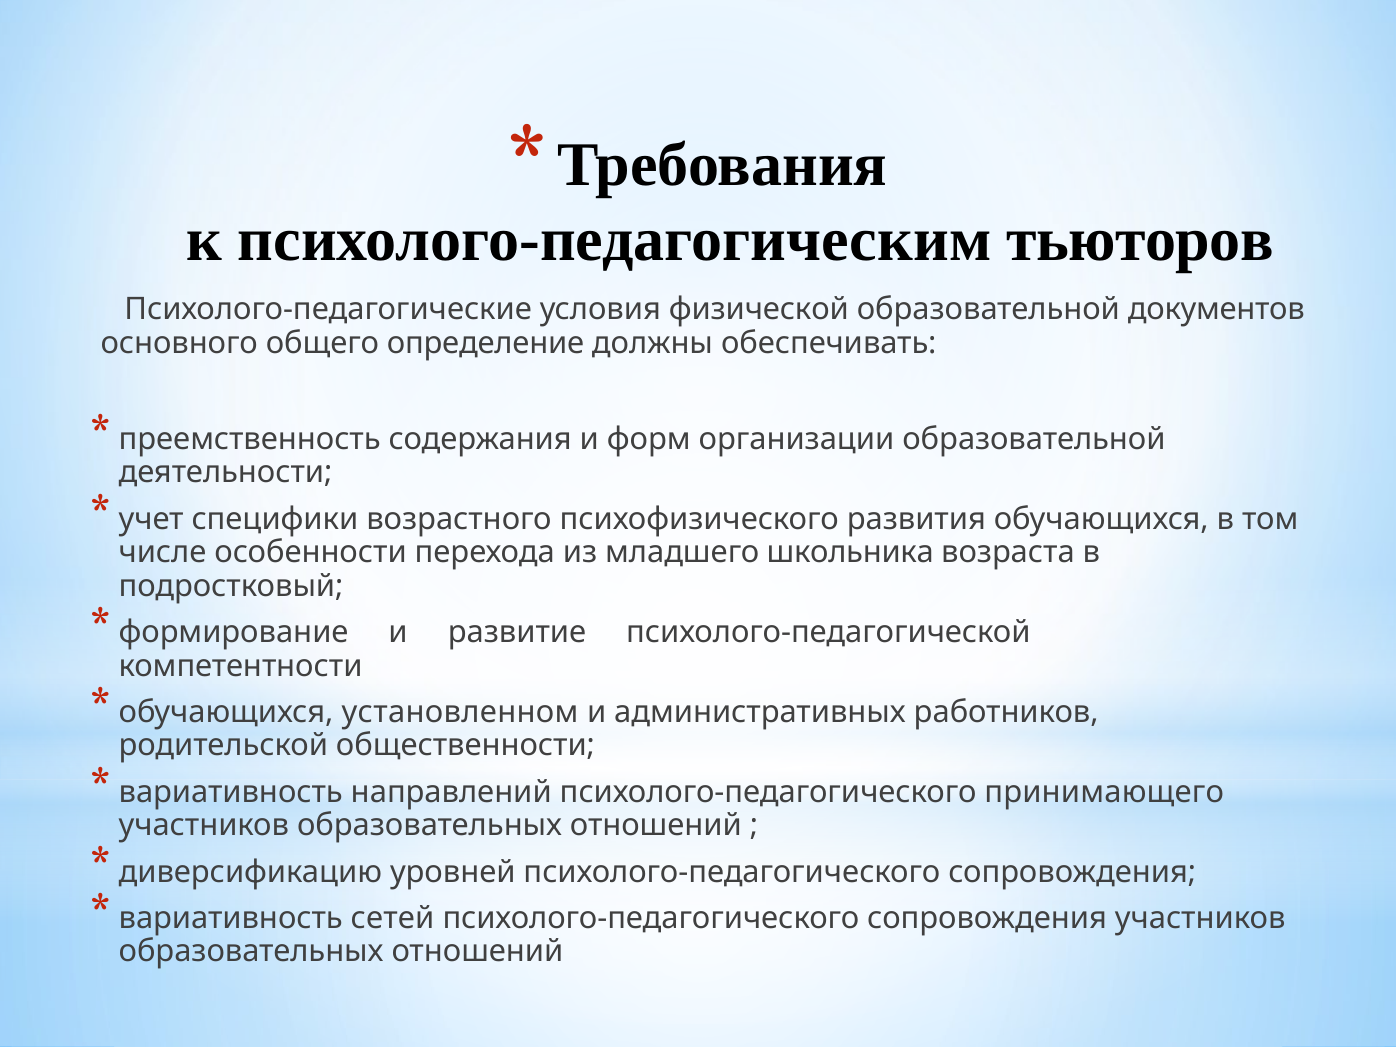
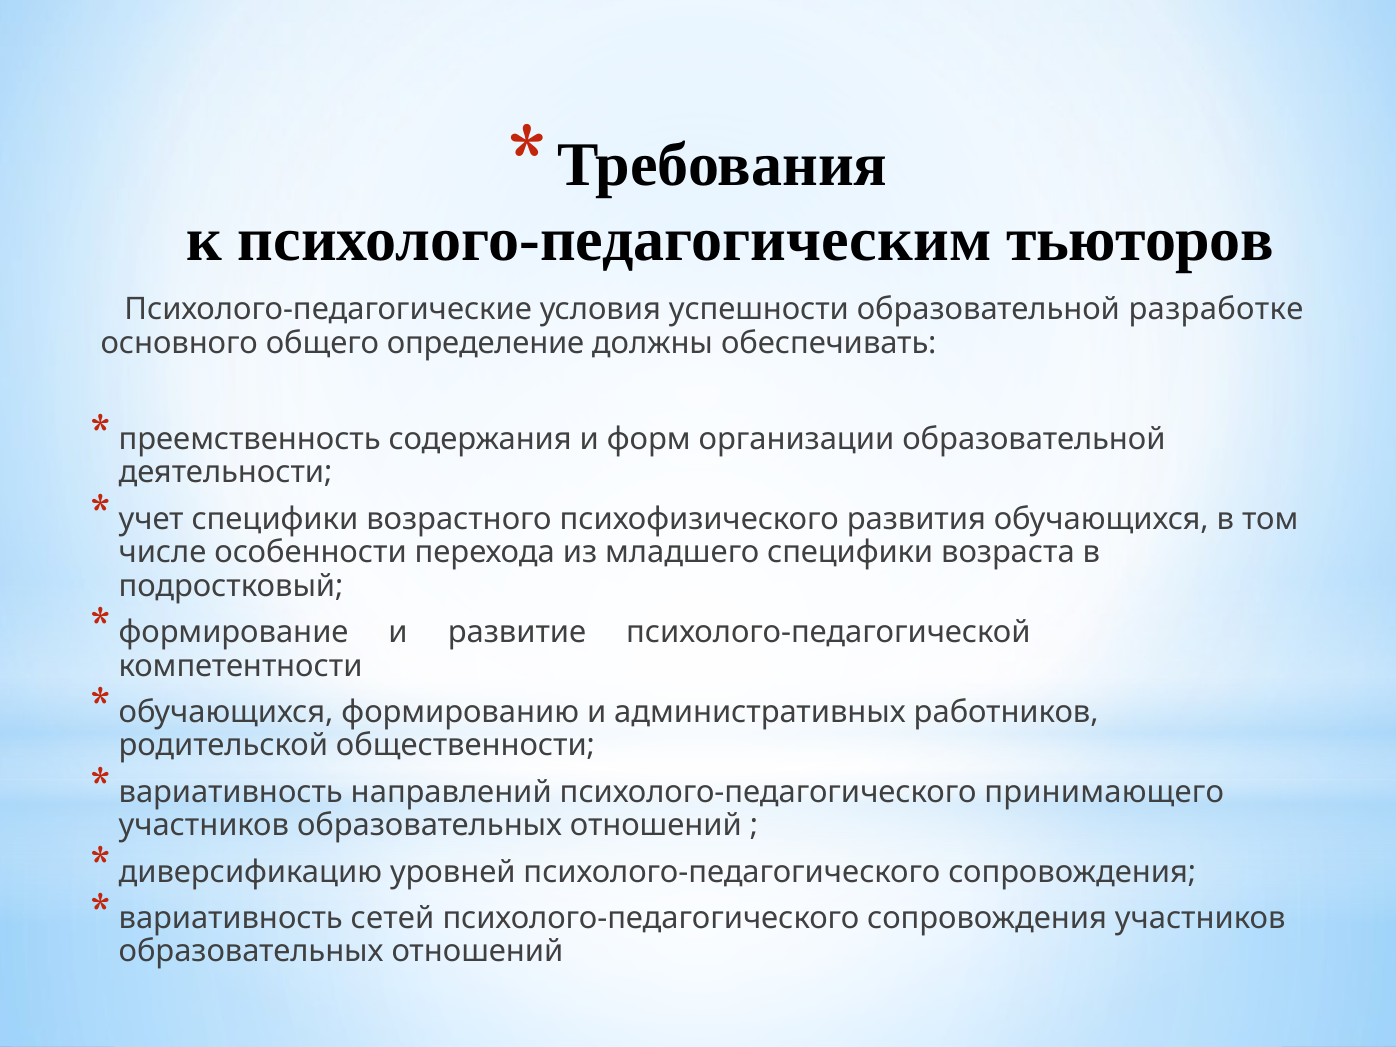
физической: физической -> успешности
документов: документов -> разработке
младшего школьника: школьника -> специфики
установленном: установленном -> формированию
